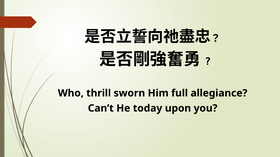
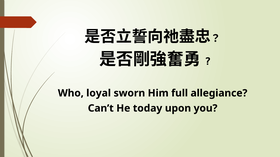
thrill: thrill -> loyal
